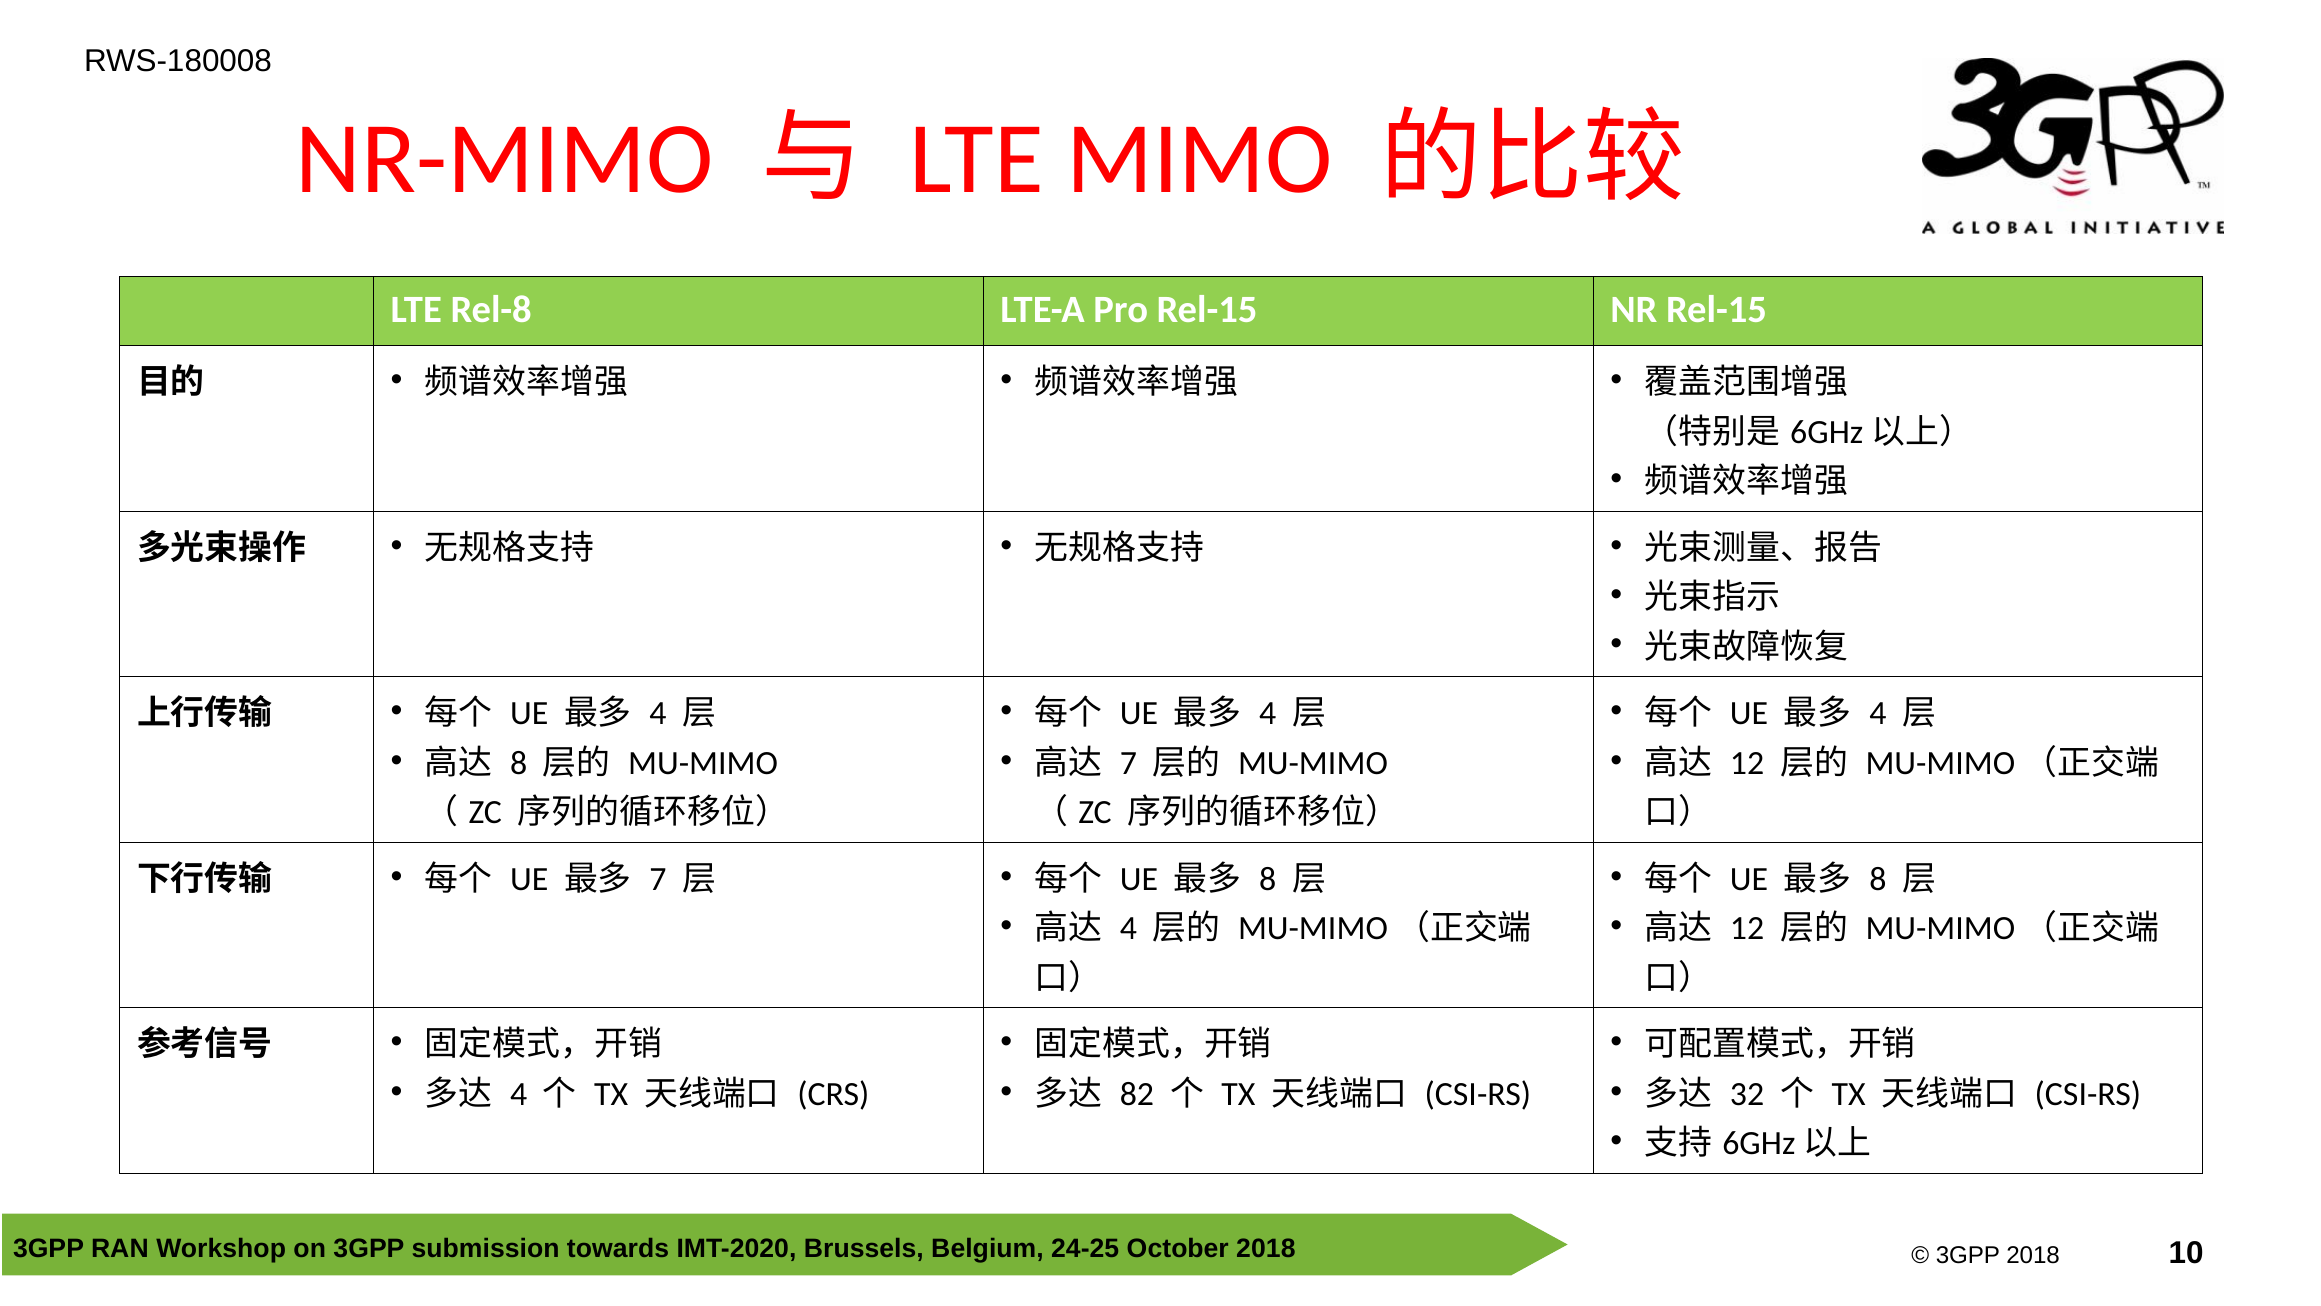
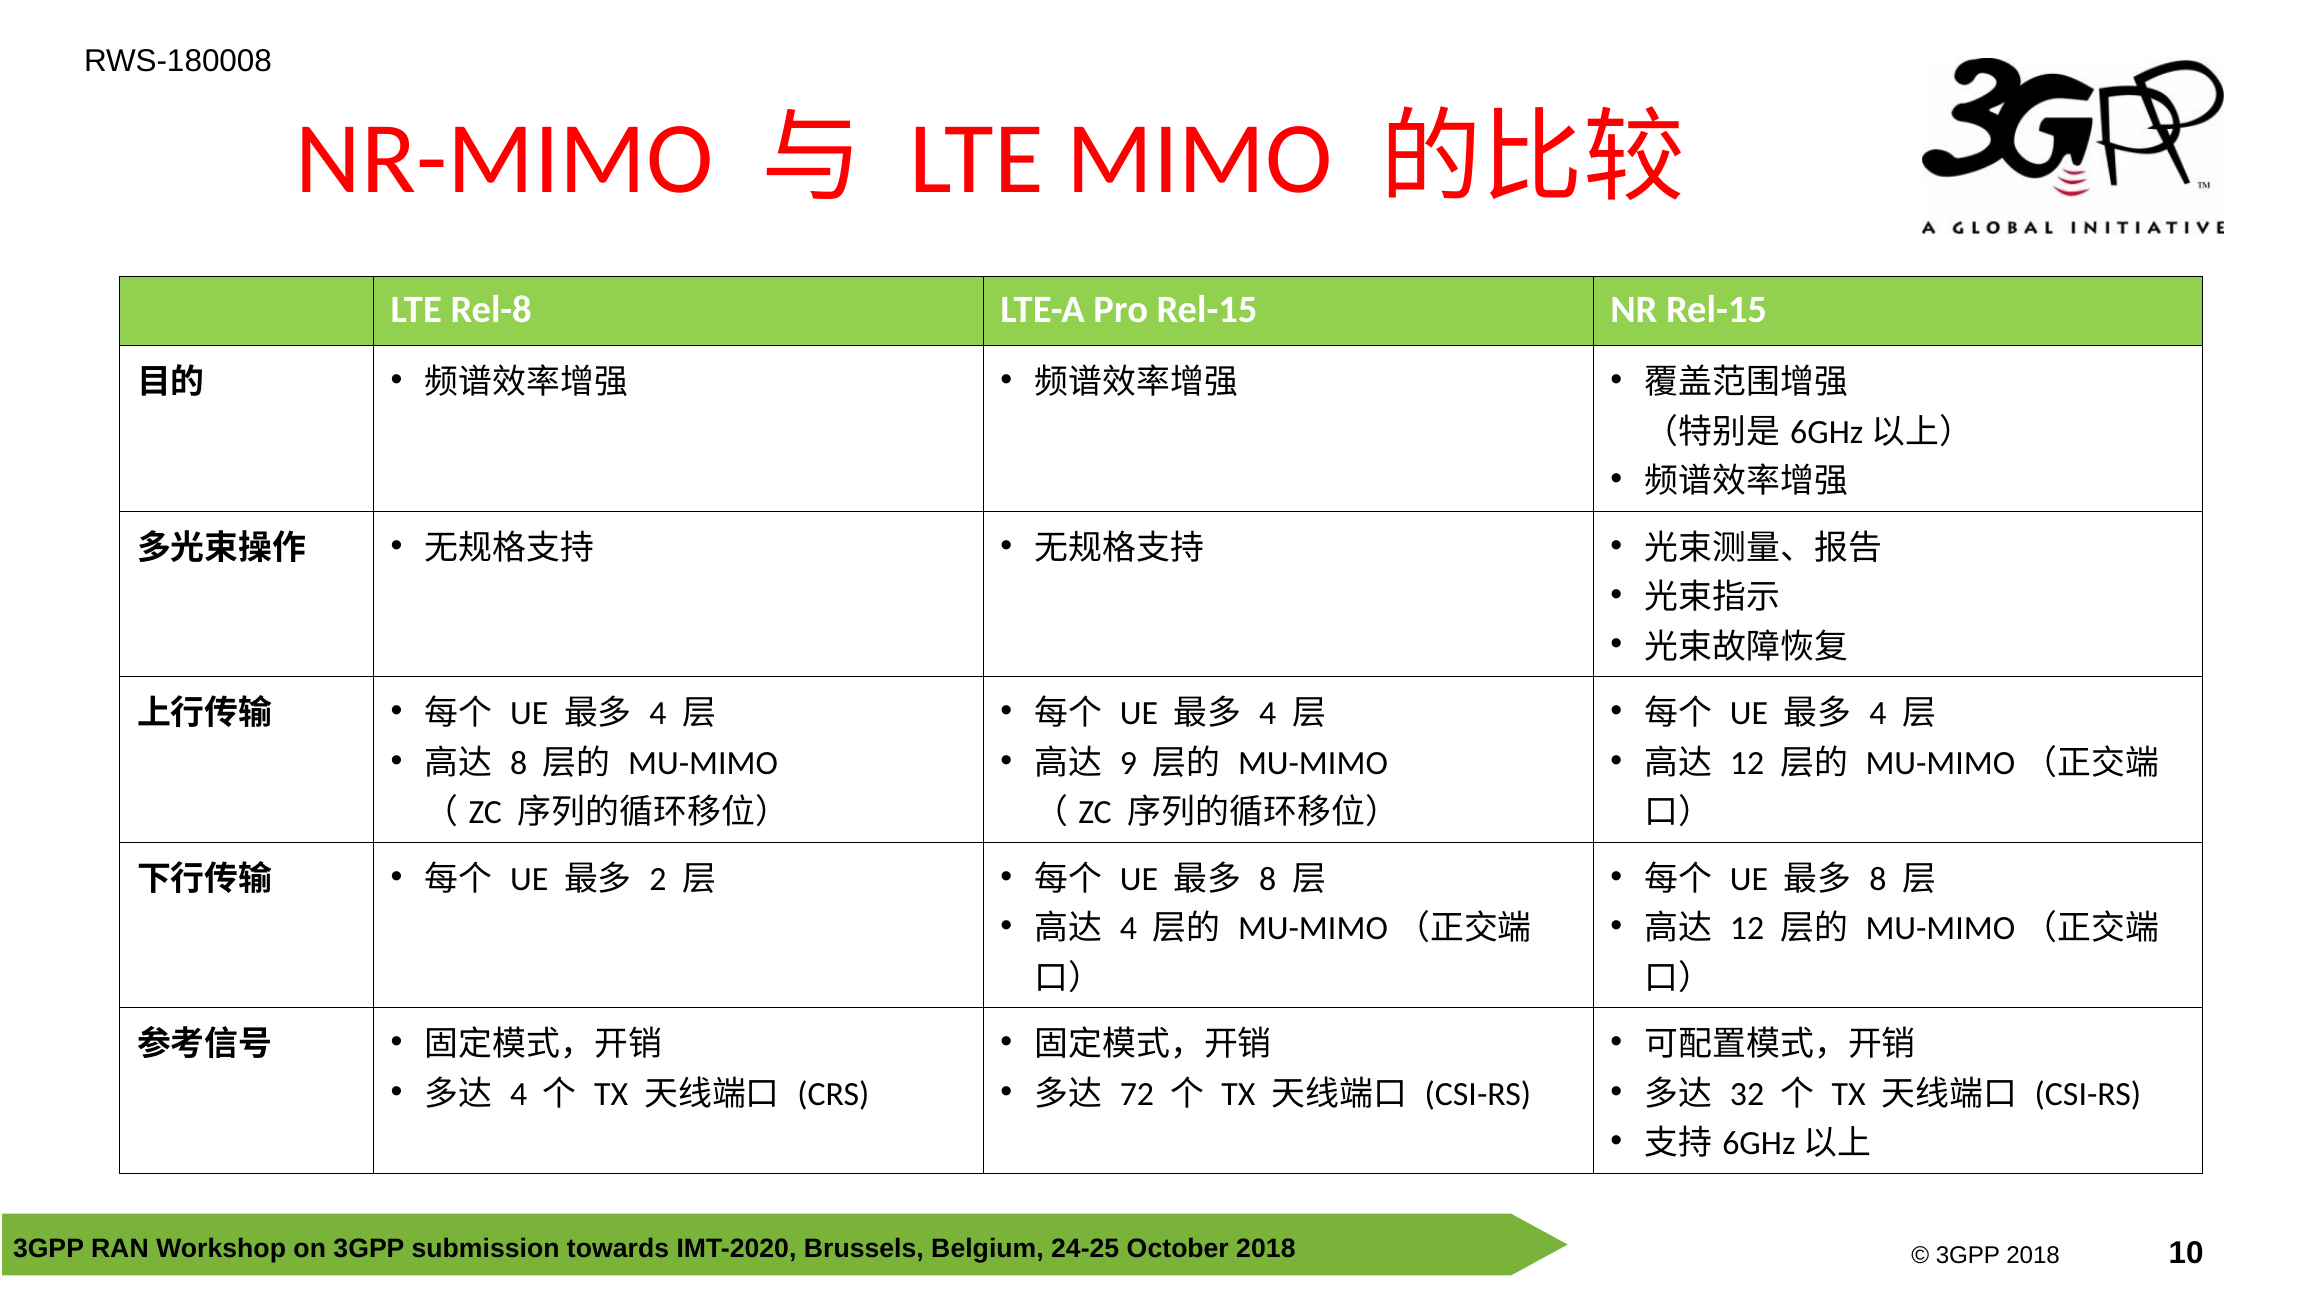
7 at (1128, 763): 7 -> 9
7 at (658, 879): 7 -> 2
82: 82 -> 72
